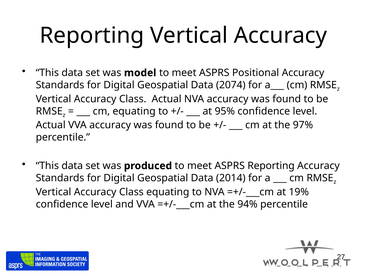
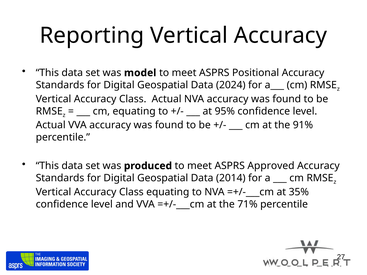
2074: 2074 -> 2024
97%: 97% -> 91%
ASPRS Reporting: Reporting -> Approved
19%: 19% -> 35%
94%: 94% -> 71%
